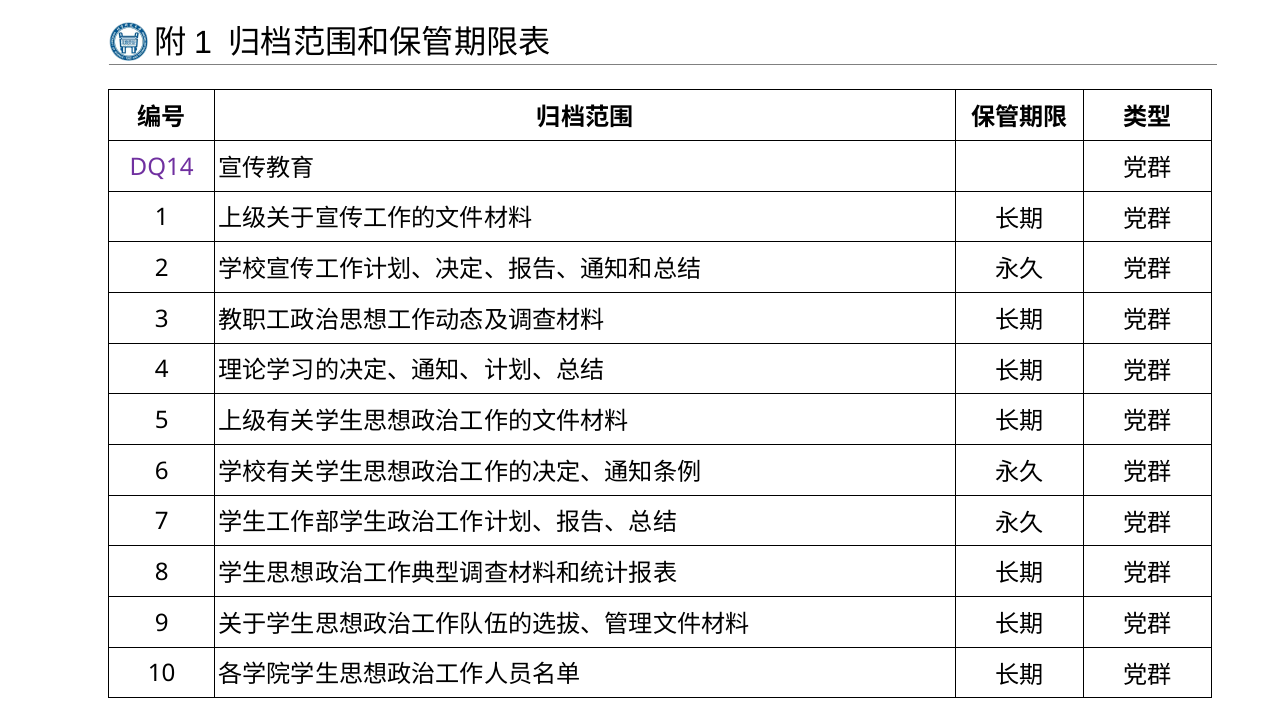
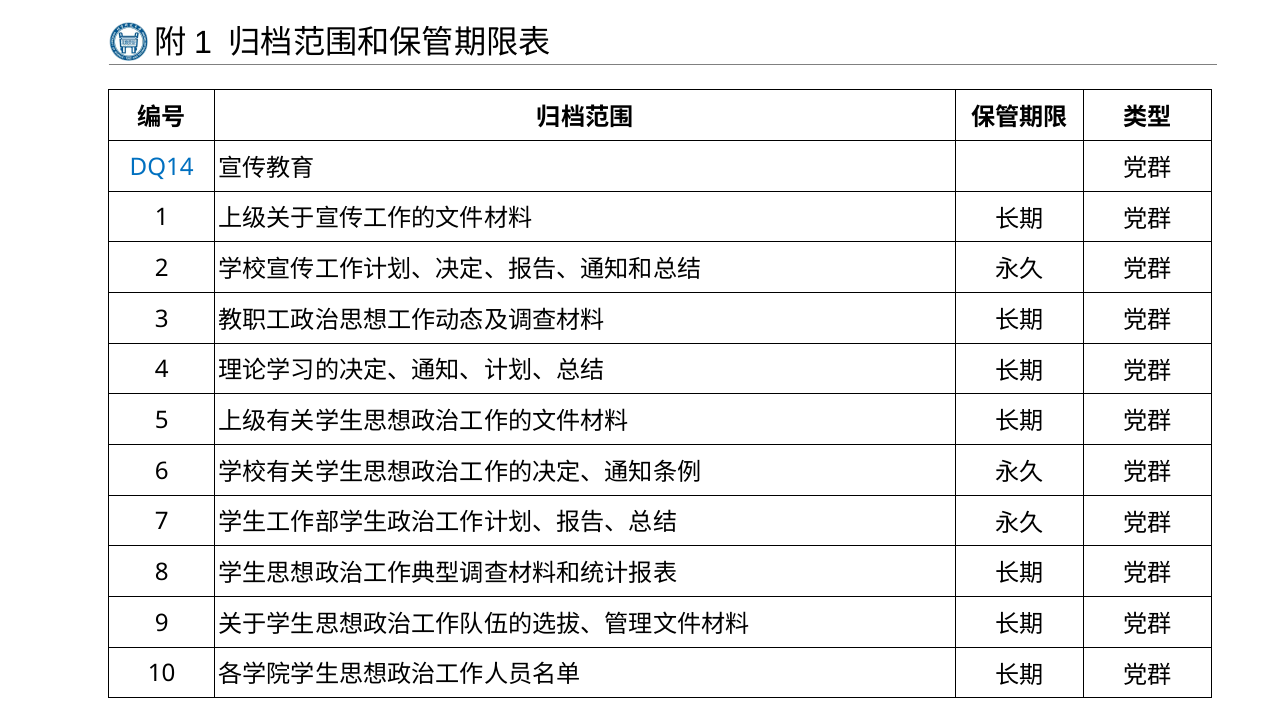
DQ14 colour: purple -> blue
